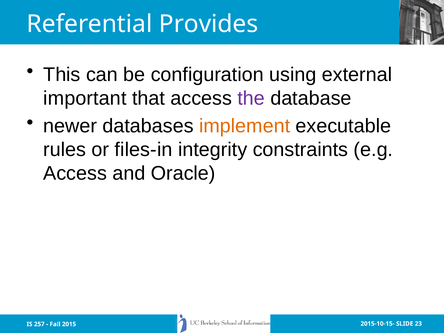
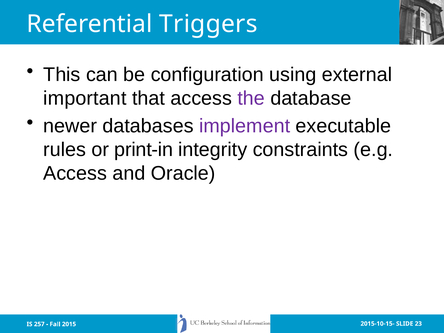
Provides: Provides -> Triggers
implement colour: orange -> purple
files-in: files-in -> print-in
